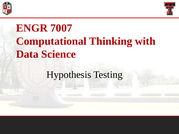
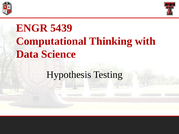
7007: 7007 -> 5439
